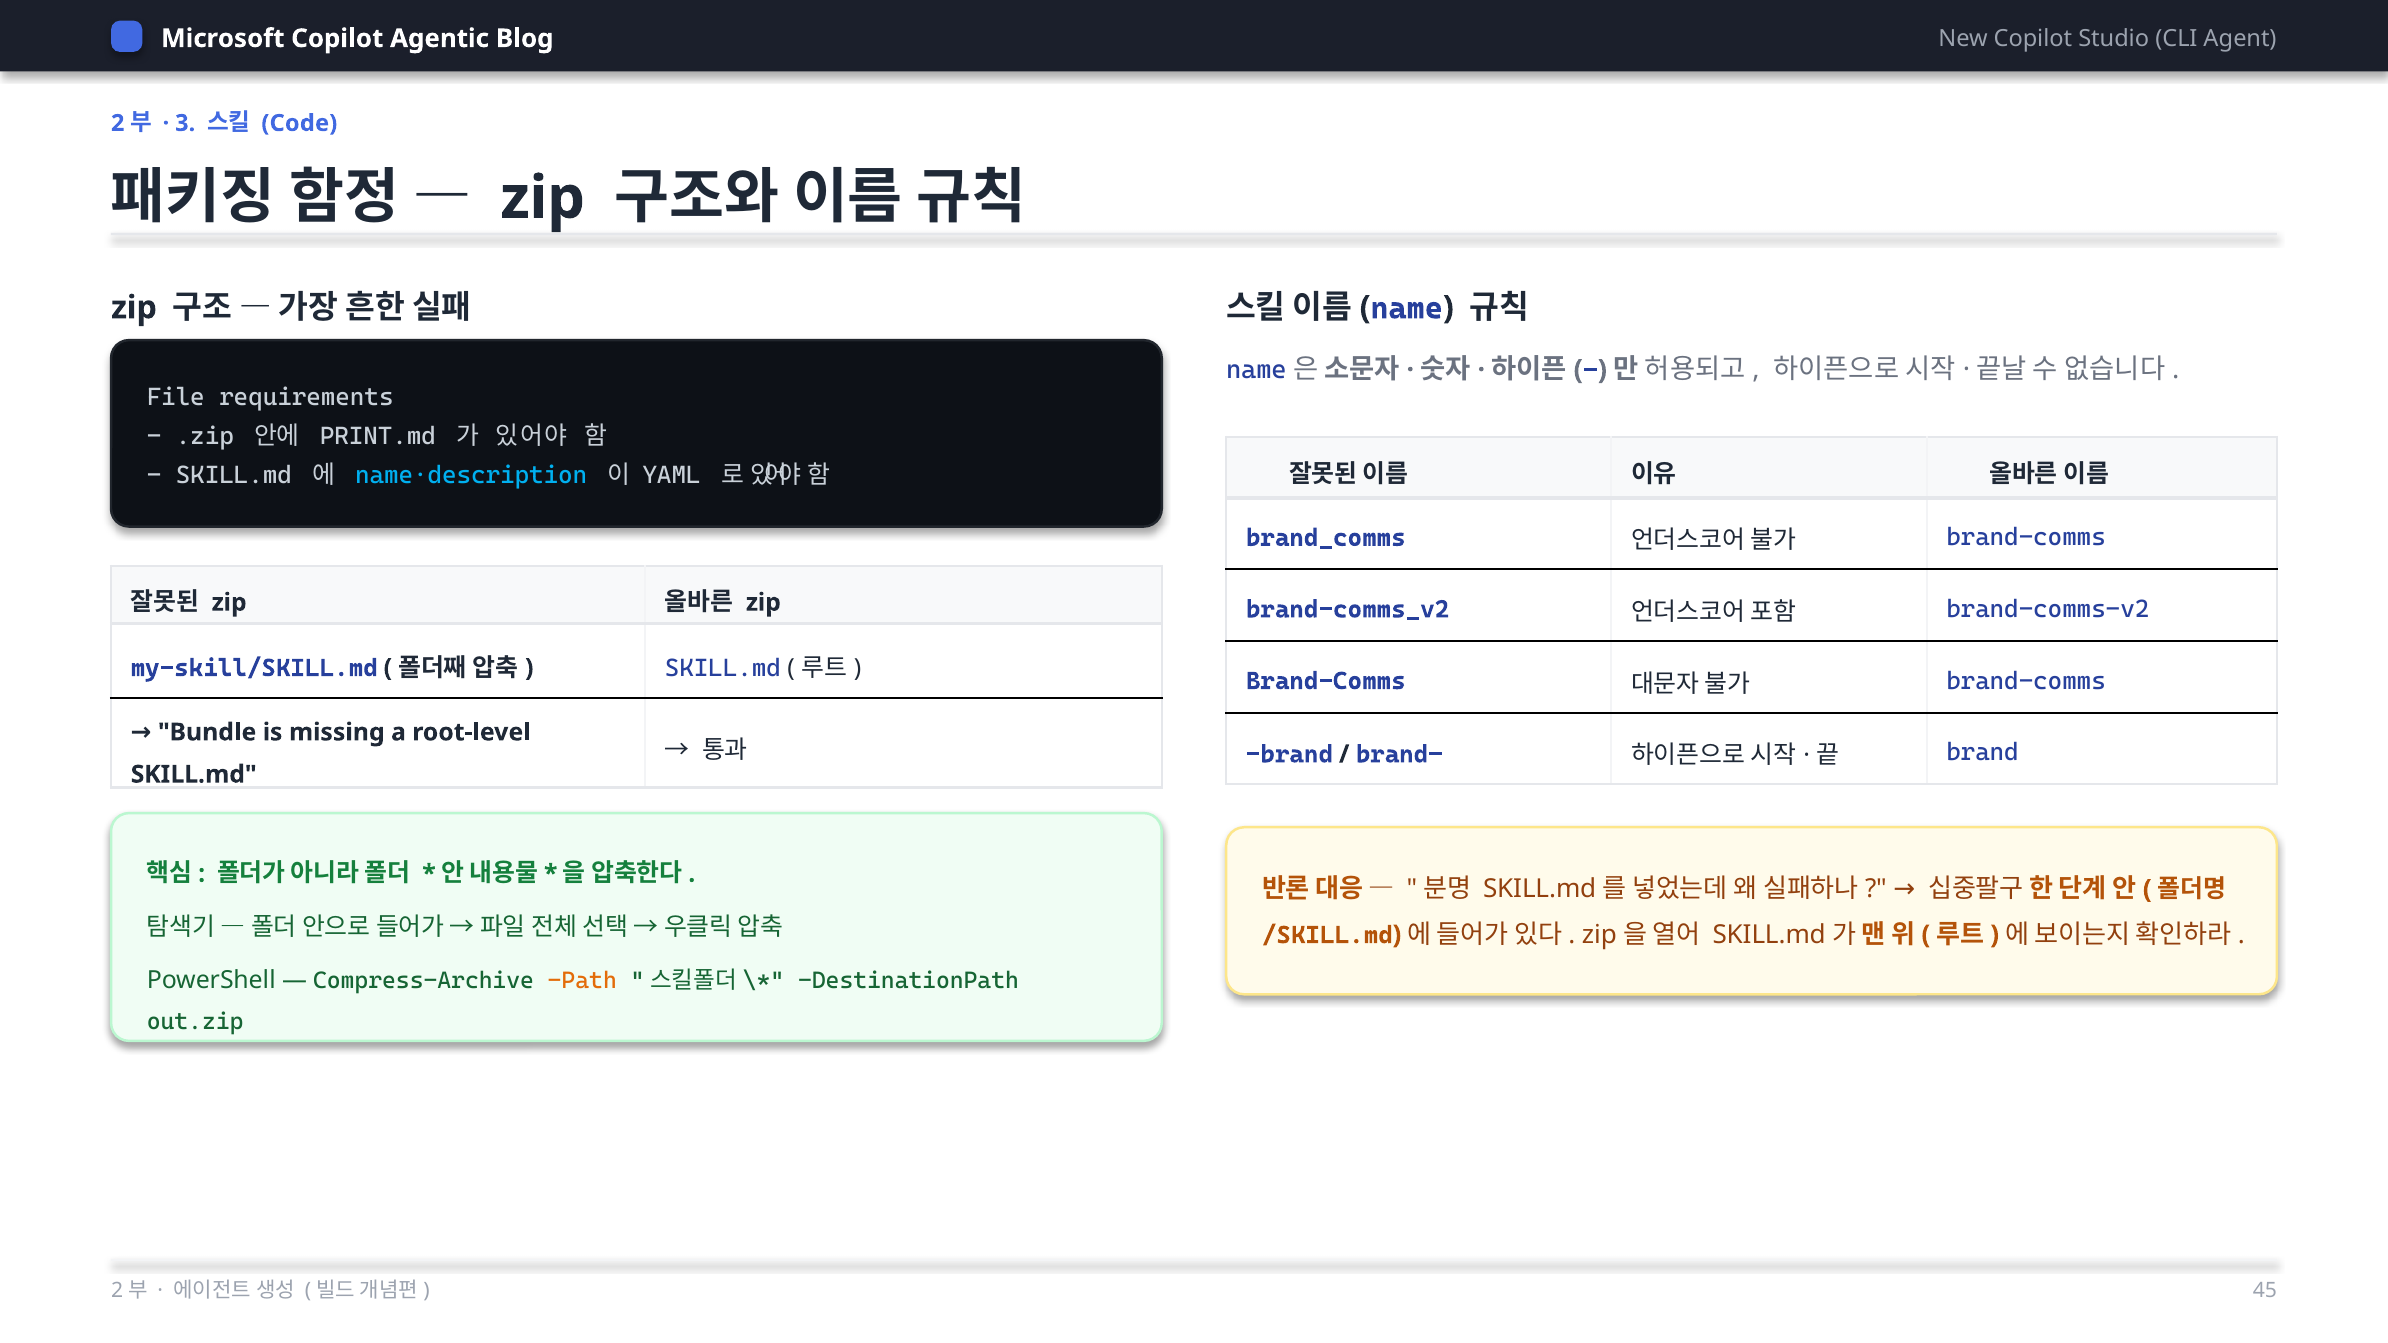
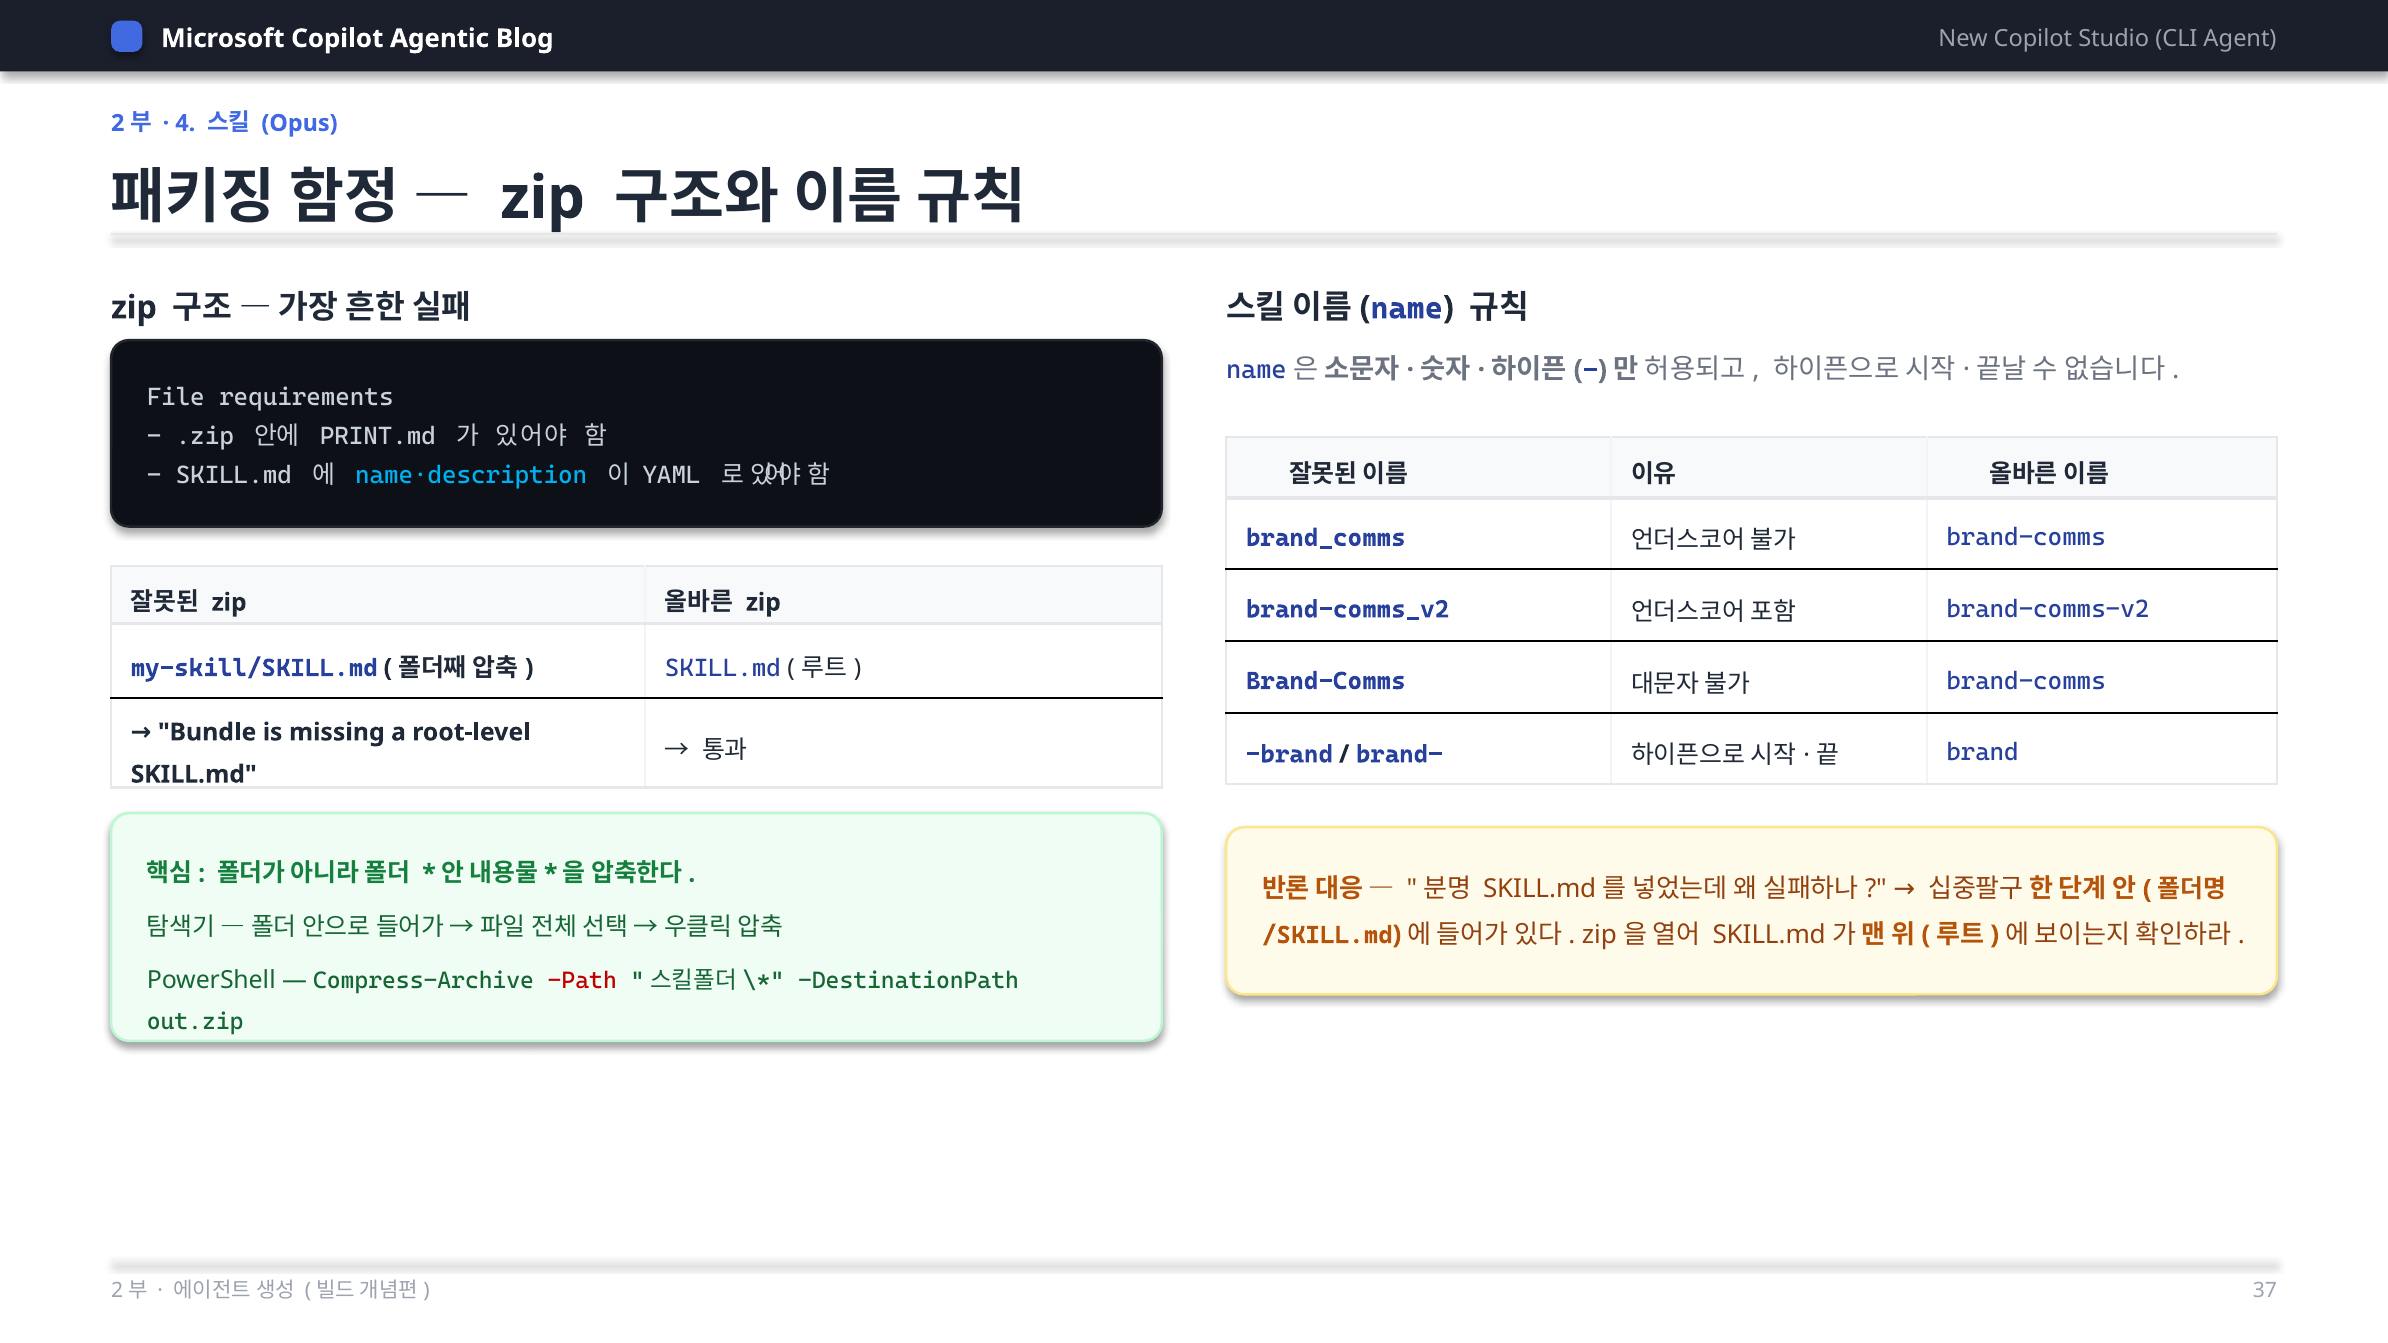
3: 3 -> 4
Code: Code -> Opus
Path colour: orange -> red
45: 45 -> 37
